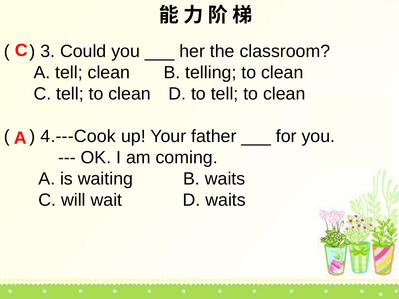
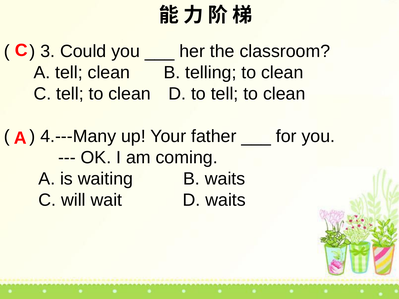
4.---Cook: 4.---Cook -> 4.---Many
